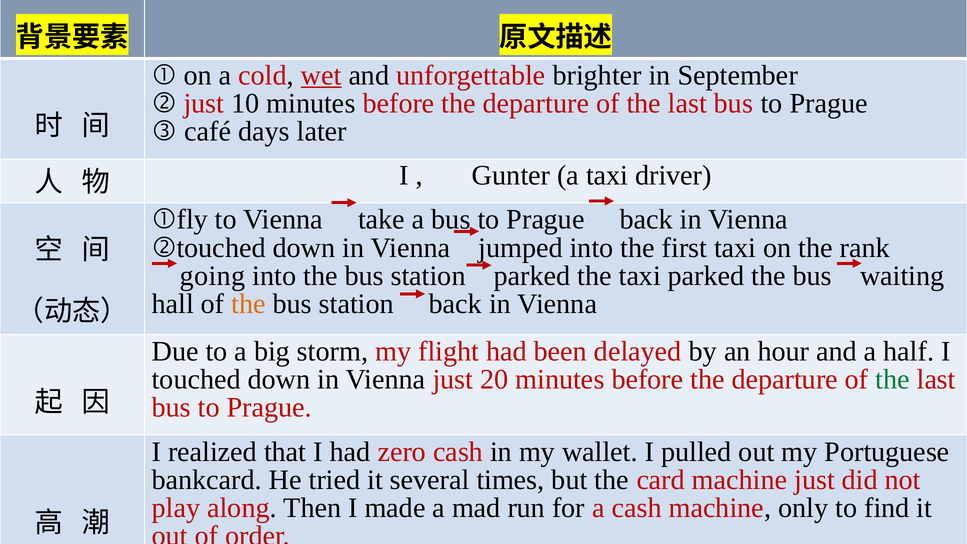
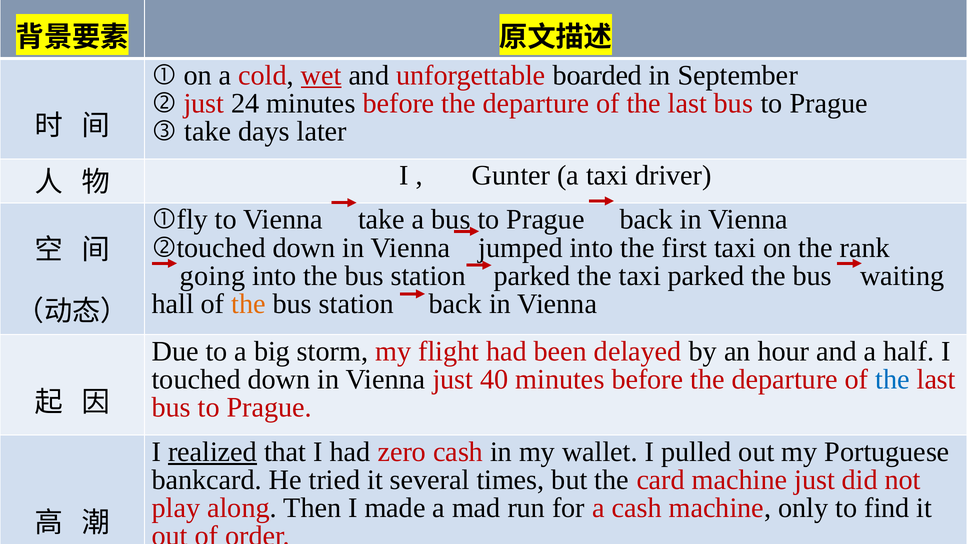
brighter: brighter -> boarded
10: 10 -> 24
café at (208, 131): café -> take
20: 20 -> 40
the at (893, 379) colour: green -> blue
realized underline: none -> present
